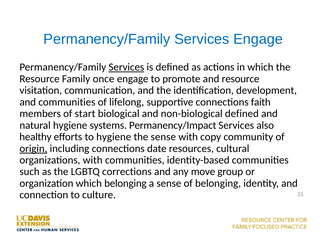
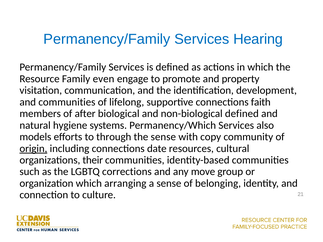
Services Engage: Engage -> Hearing
Services at (126, 67) underline: present -> none
once: once -> even
and resource: resource -> property
start: start -> after
Permanency/Impact: Permanency/Impact -> Permanency/Which
healthy: healthy -> models
to hygiene: hygiene -> through
organizations with: with -> their
which belonging: belonging -> arranging
